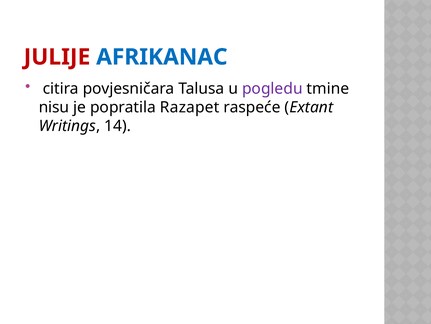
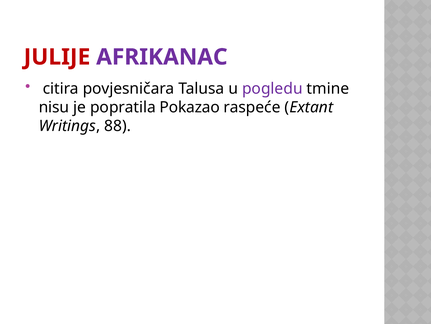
AFRIKANAC colour: blue -> purple
Razapet: Razapet -> Pokazao
14: 14 -> 88
